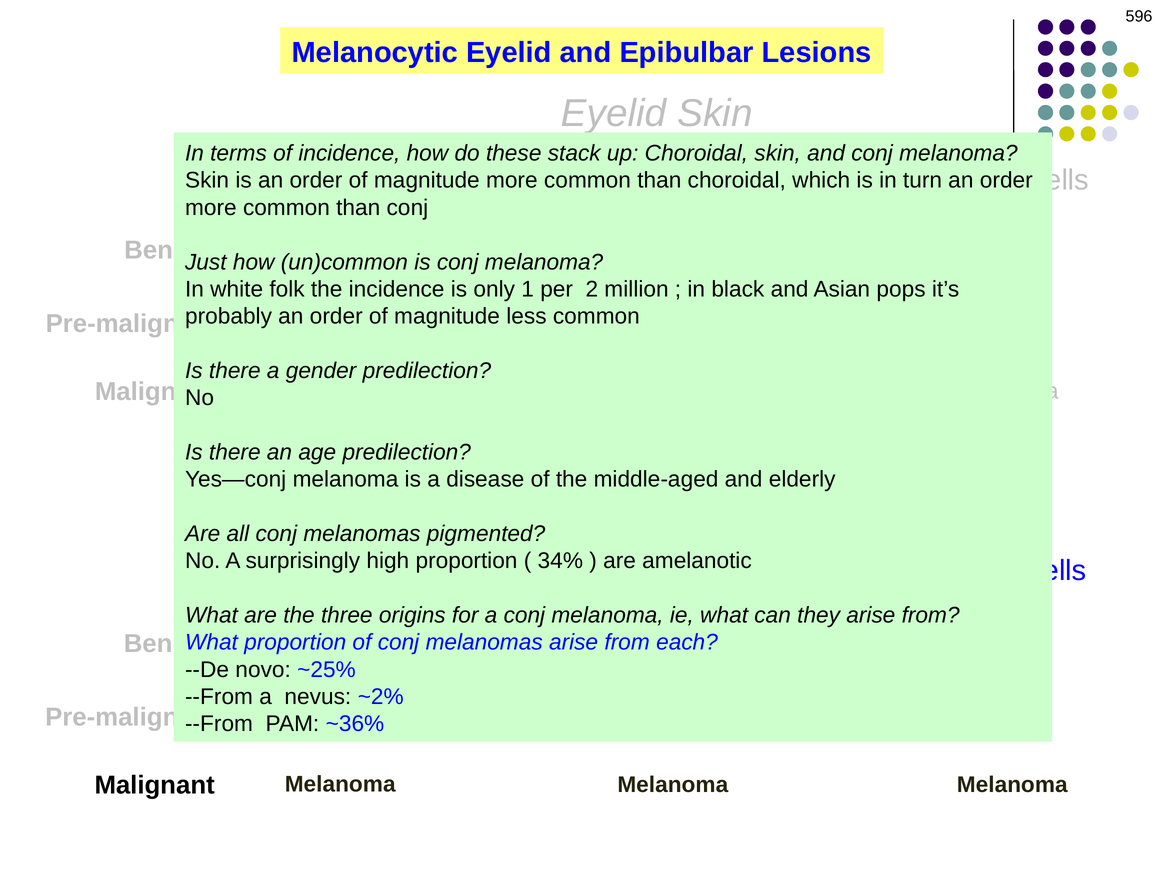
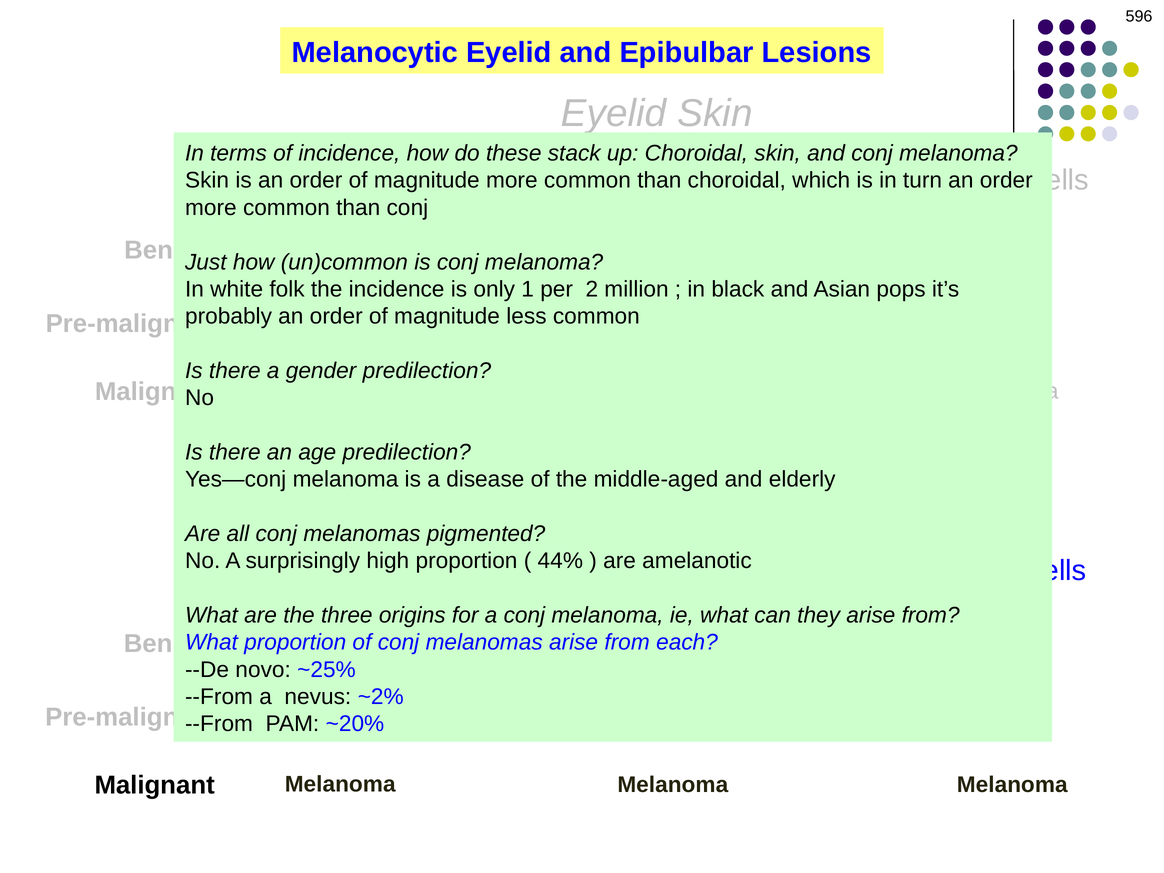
34%: 34% -> 44%
~36%: ~36% -> ~20%
